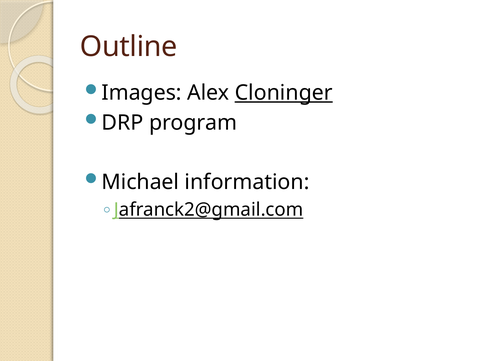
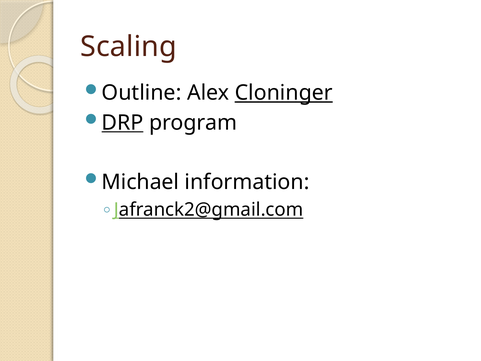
Outline: Outline -> Scaling
Images: Images -> Outline
DRP underline: none -> present
